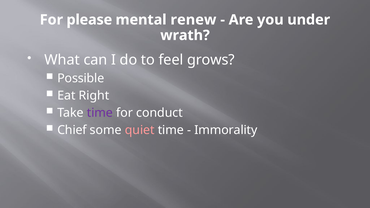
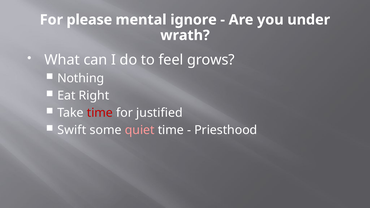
renew: renew -> ignore
Possible: Possible -> Nothing
time at (100, 113) colour: purple -> red
conduct: conduct -> justified
Chief: Chief -> Swift
Immorality: Immorality -> Priesthood
